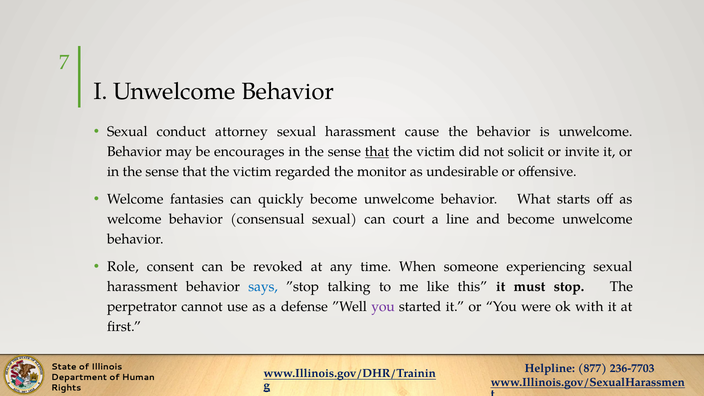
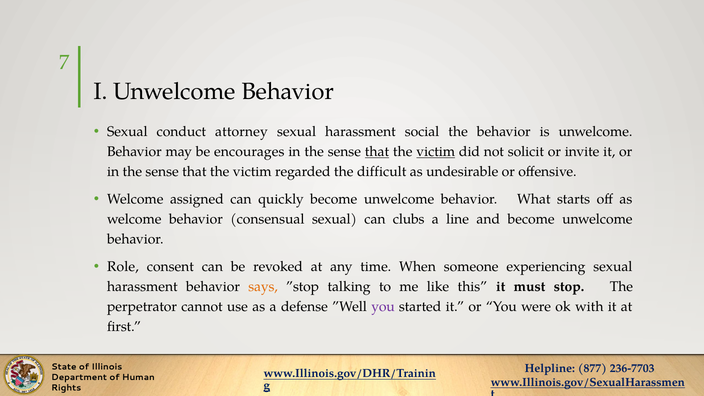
cause: cause -> social
victim at (436, 152) underline: none -> present
monitor: monitor -> difficult
fantasies: fantasies -> assigned
court: court -> clubs
says colour: blue -> orange
